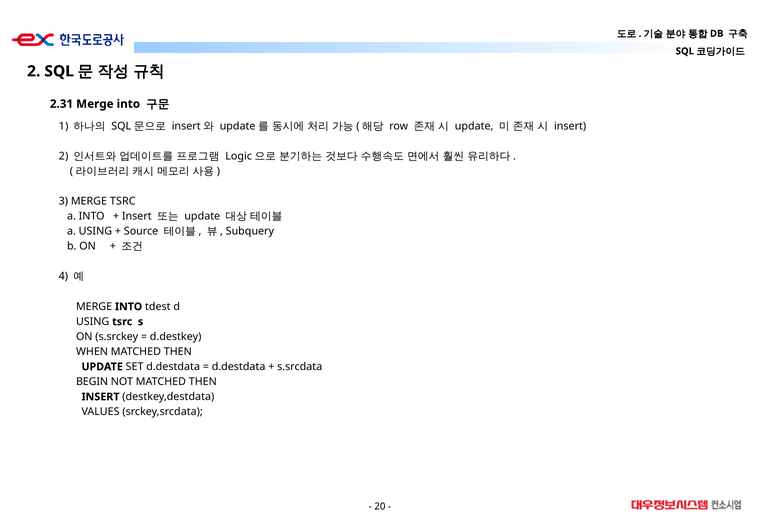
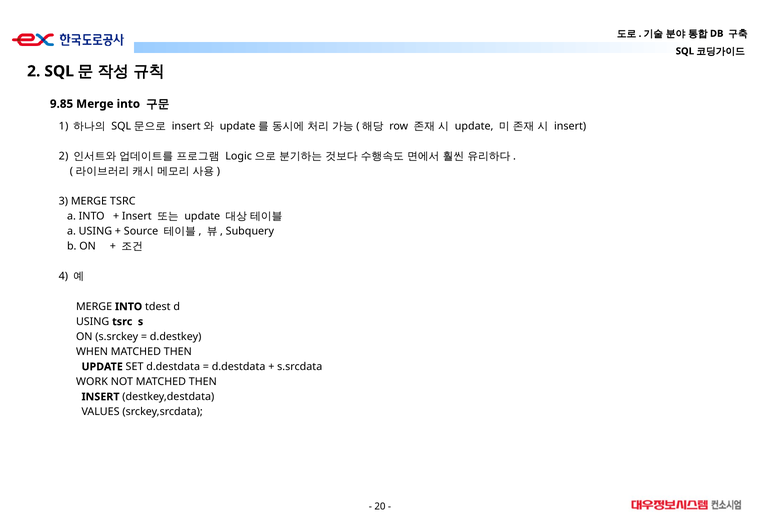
2.31: 2.31 -> 9.85
BEGIN: BEGIN -> WORK
